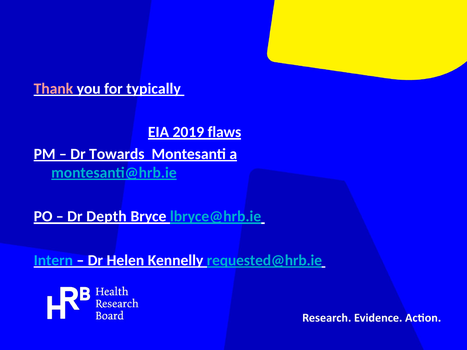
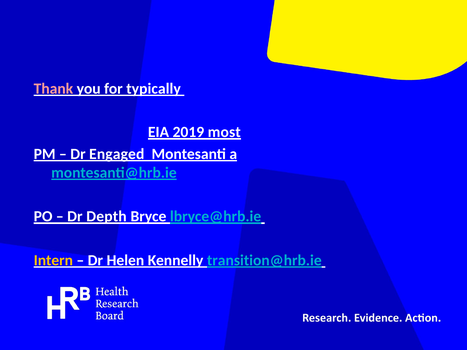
flaws: flaws -> most
Towards: Towards -> Engaged
Intern colour: light blue -> yellow
requested@hrb.ie: requested@hrb.ie -> transition@hrb.ie
